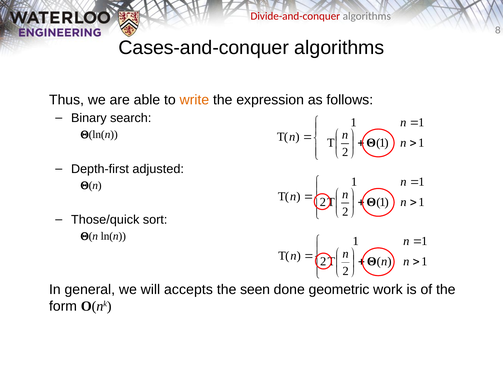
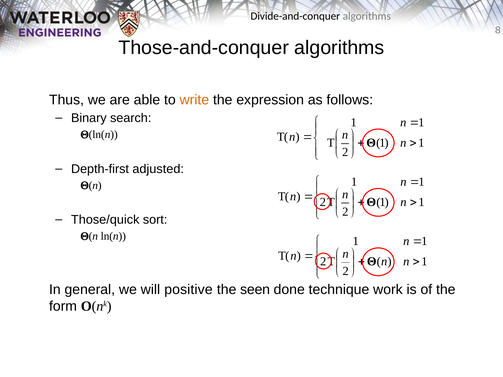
Divide-and-conquer colour: red -> black
Cases-and-conquer: Cases-and-conquer -> Those-and-conquer
accepts: accepts -> positive
geometric: geometric -> technique
